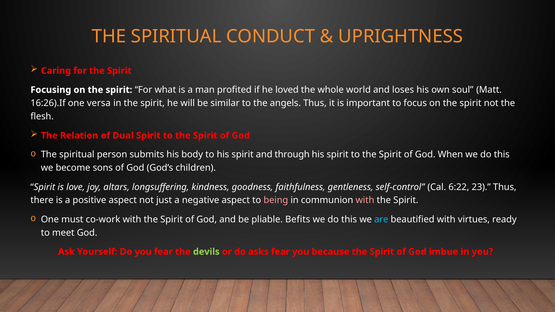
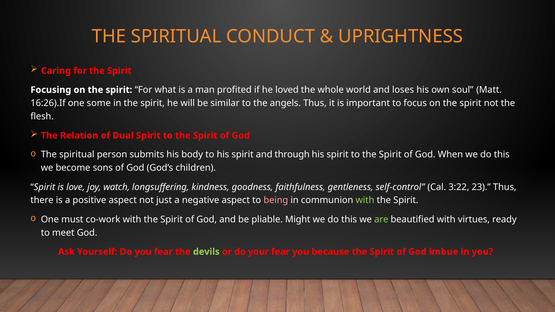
versa: versa -> some
altars: altars -> watch
6:22: 6:22 -> 3:22
with at (365, 200) colour: pink -> light green
Befits: Befits -> Might
are colour: light blue -> light green
asks: asks -> your
